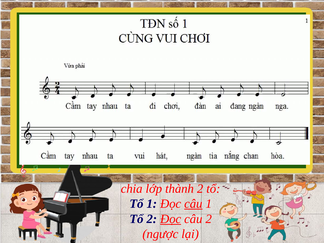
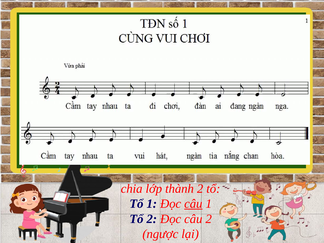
Đọc at (171, 219) underline: present -> none
